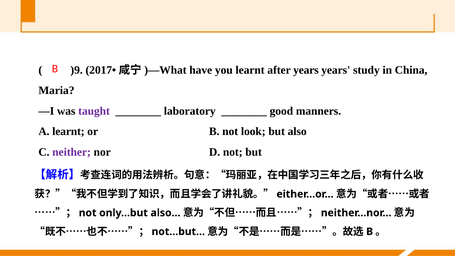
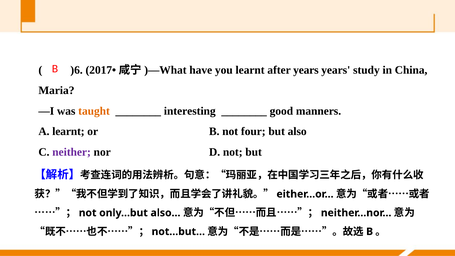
)9: )9 -> )6
taught colour: purple -> orange
laboratory: laboratory -> interesting
look: look -> four
